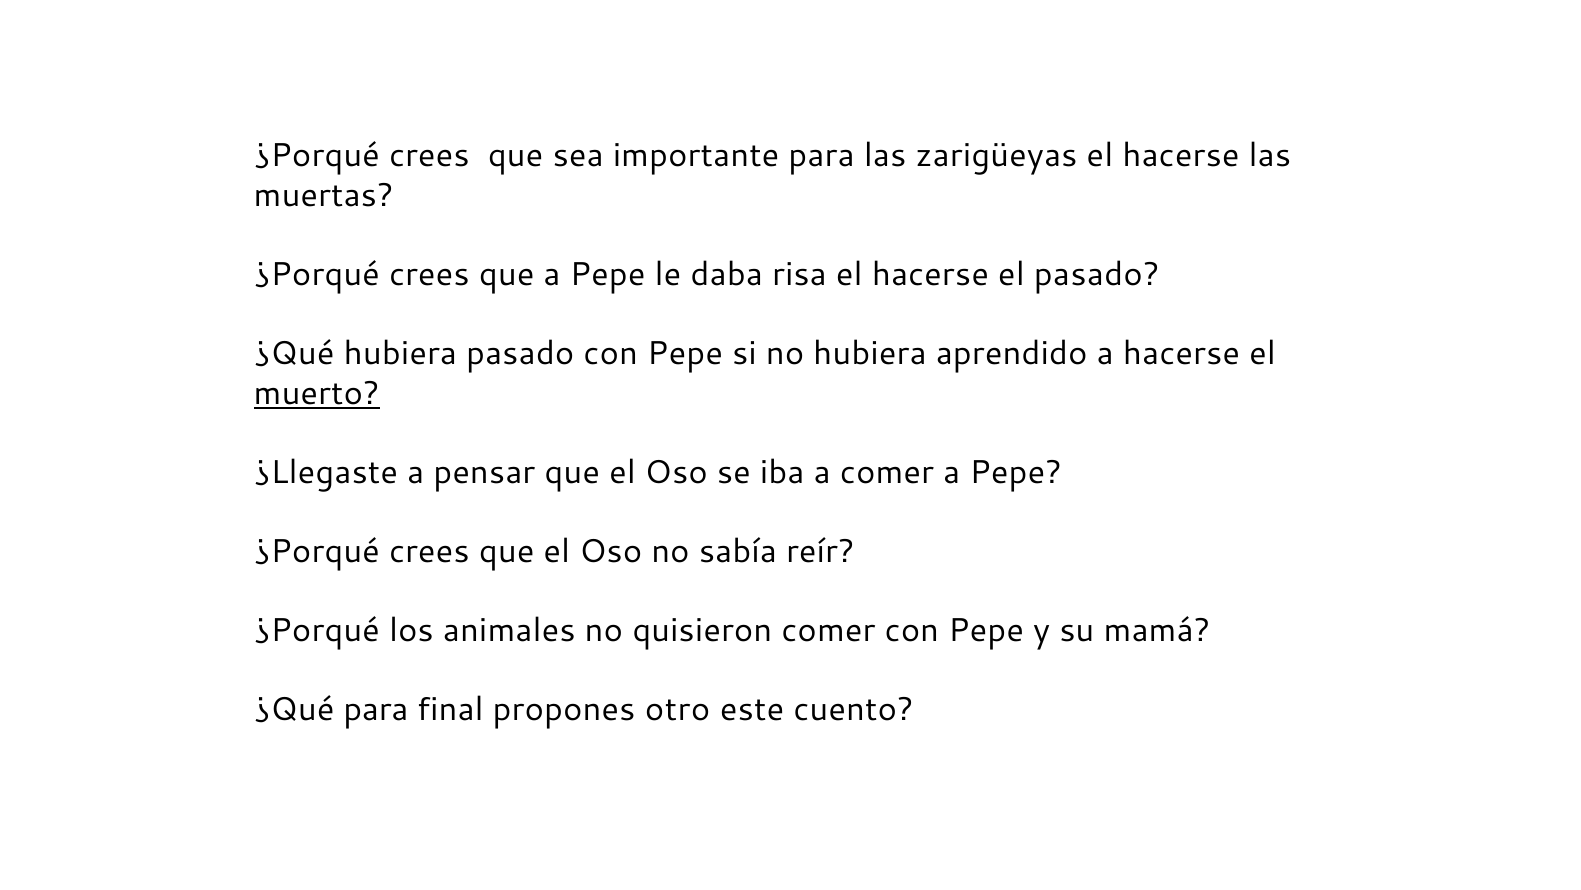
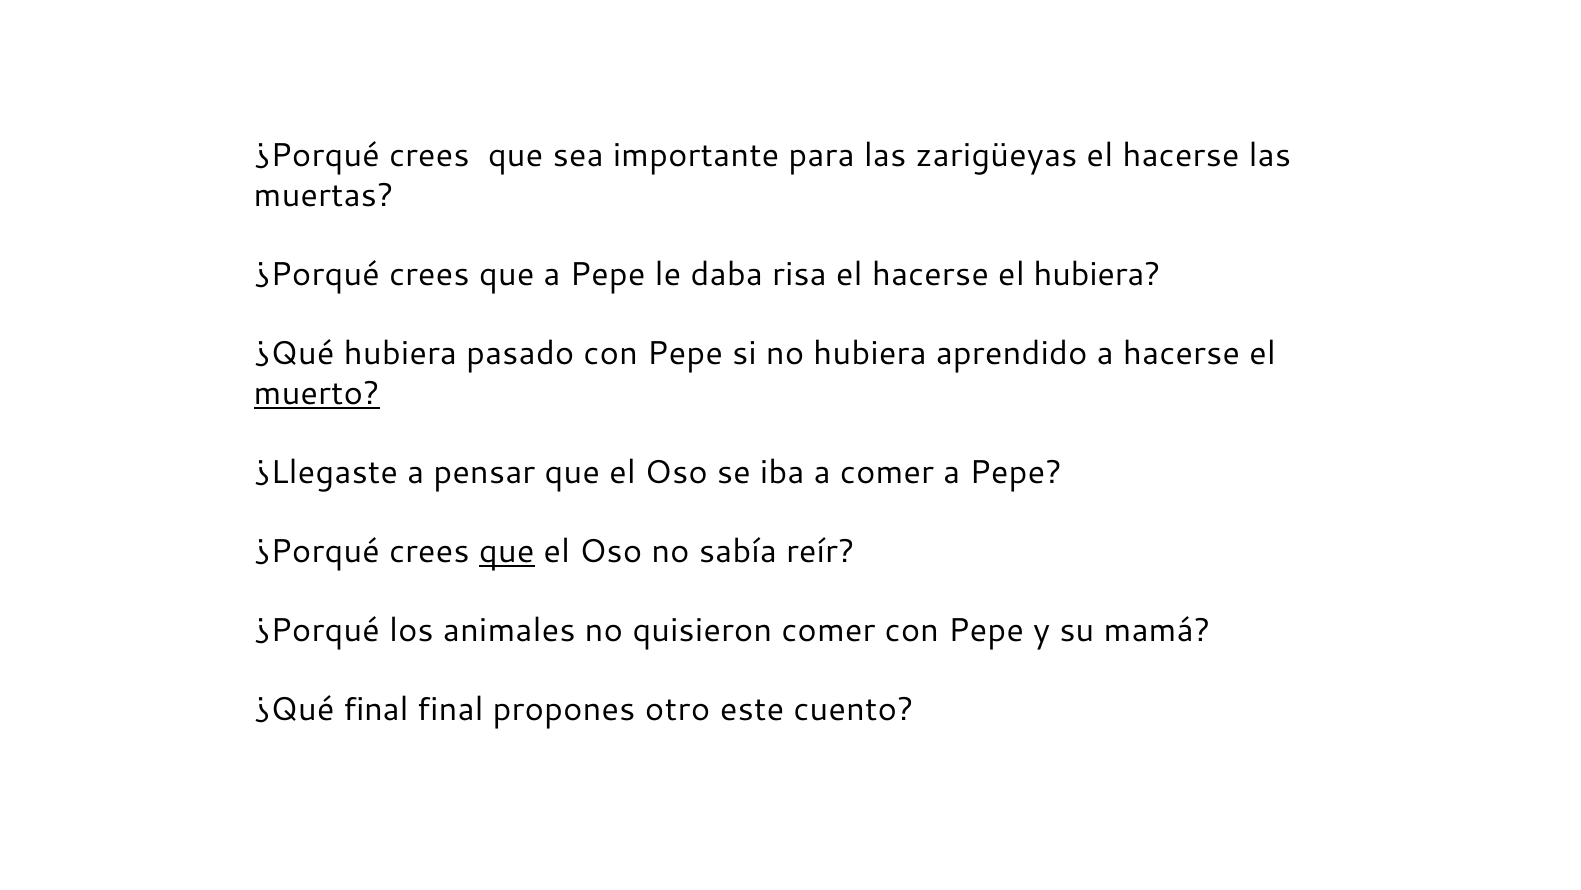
el pasado: pasado -> hubiera
que at (507, 551) underline: none -> present
¿Qué para: para -> final
